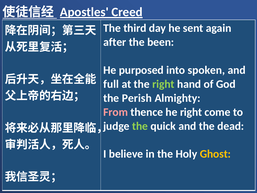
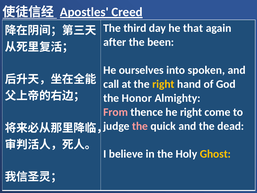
sent: sent -> that
purposed: purposed -> ourselves
full: full -> call
right at (163, 84) colour: light green -> yellow
Perish: Perish -> Honor
the at (140, 126) colour: light green -> pink
